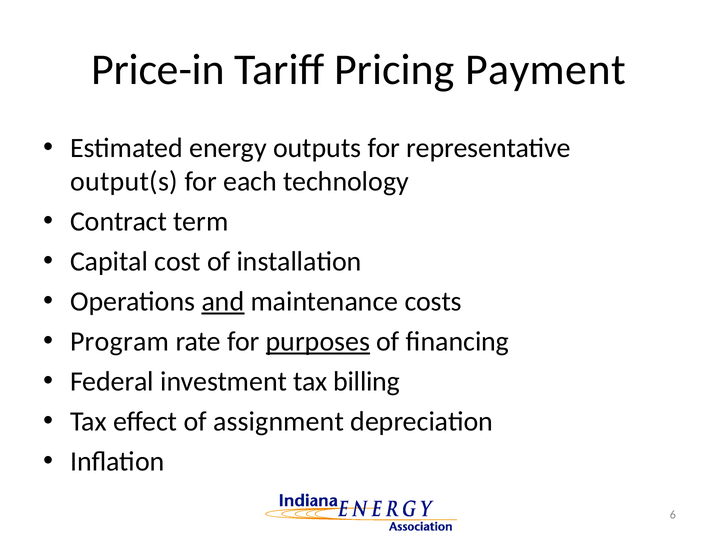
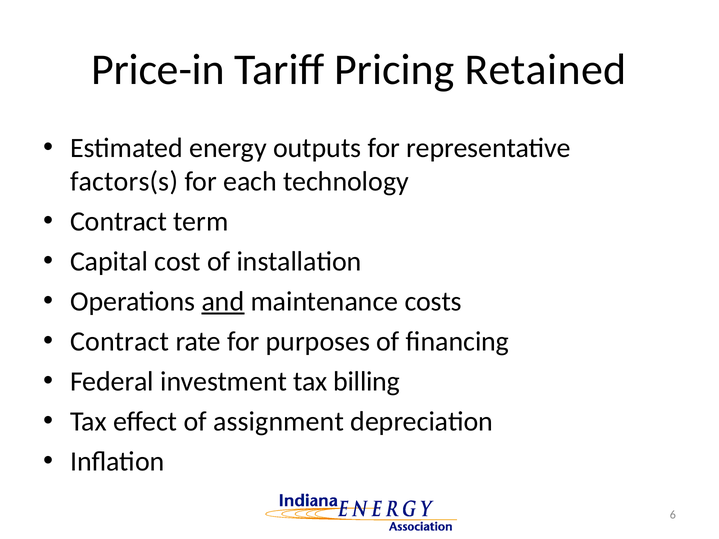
Payment: Payment -> Retained
output(s: output(s -> factors(s
Program at (120, 342): Program -> Contract
purposes underline: present -> none
